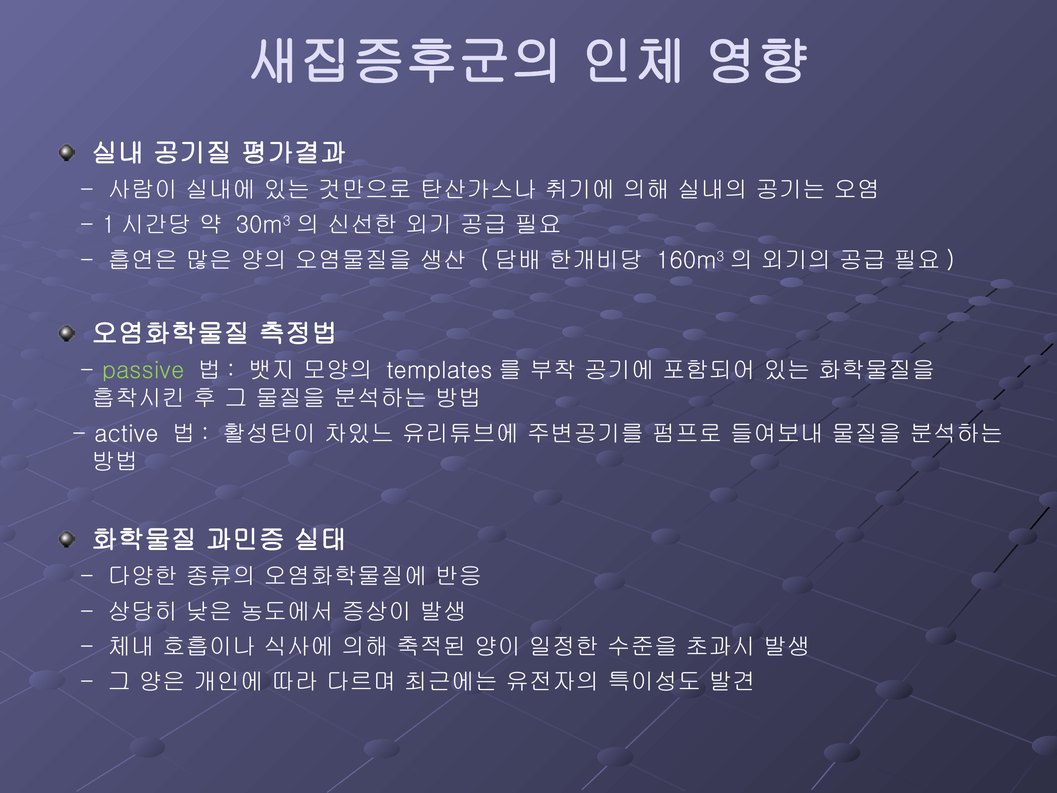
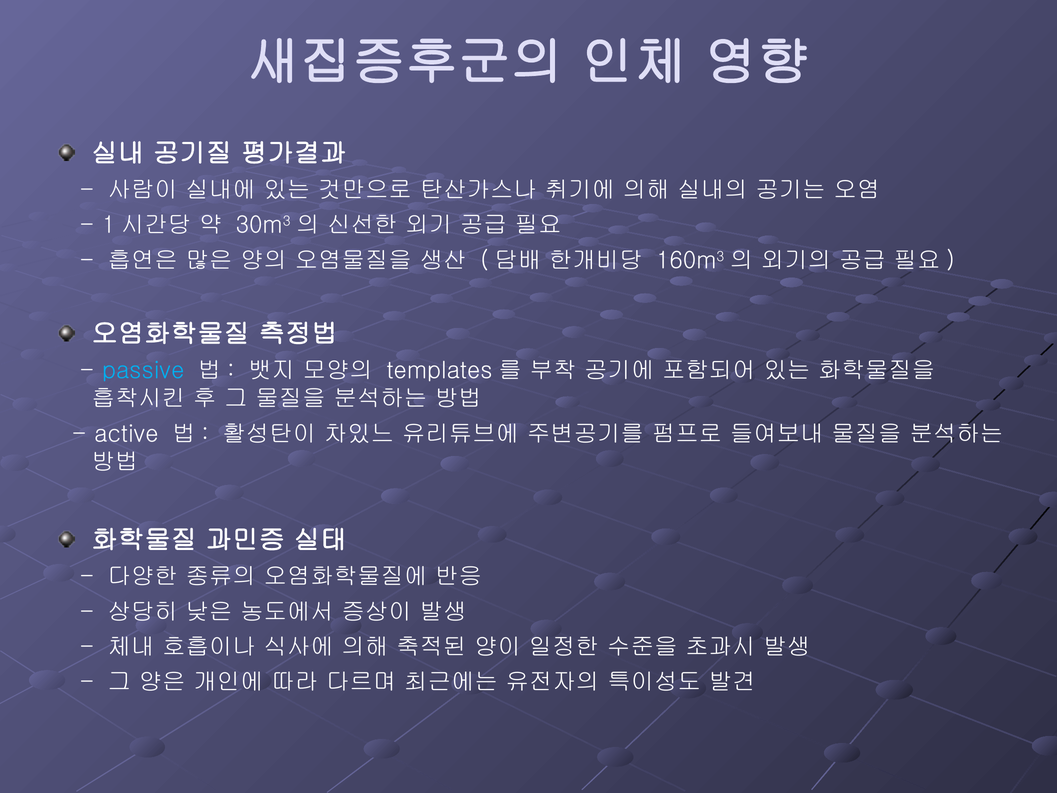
passive colour: light green -> light blue
